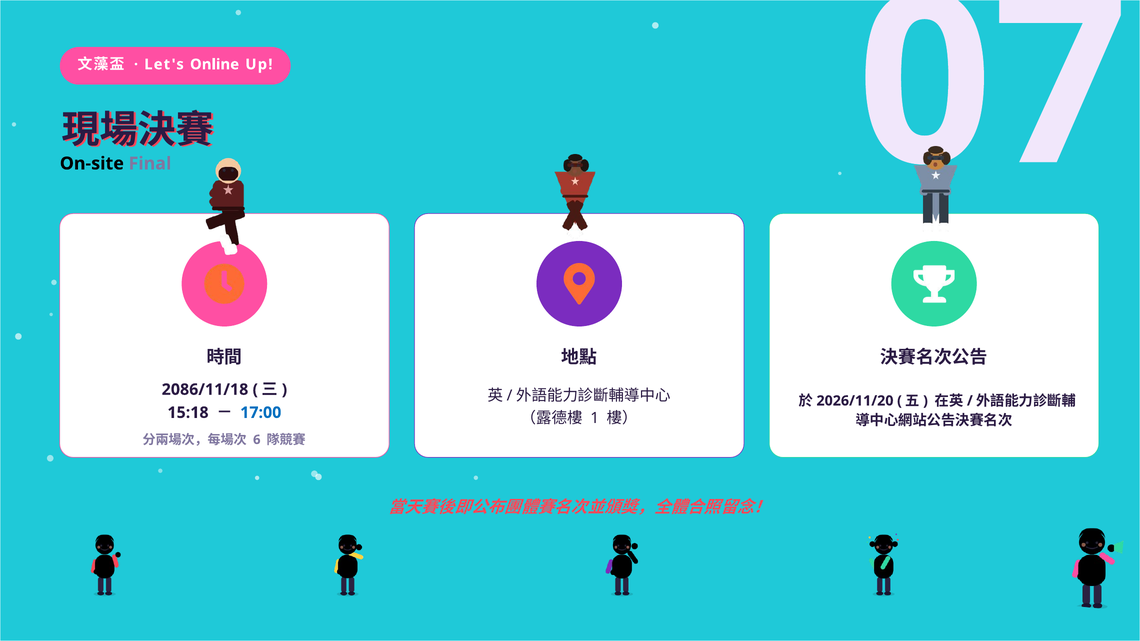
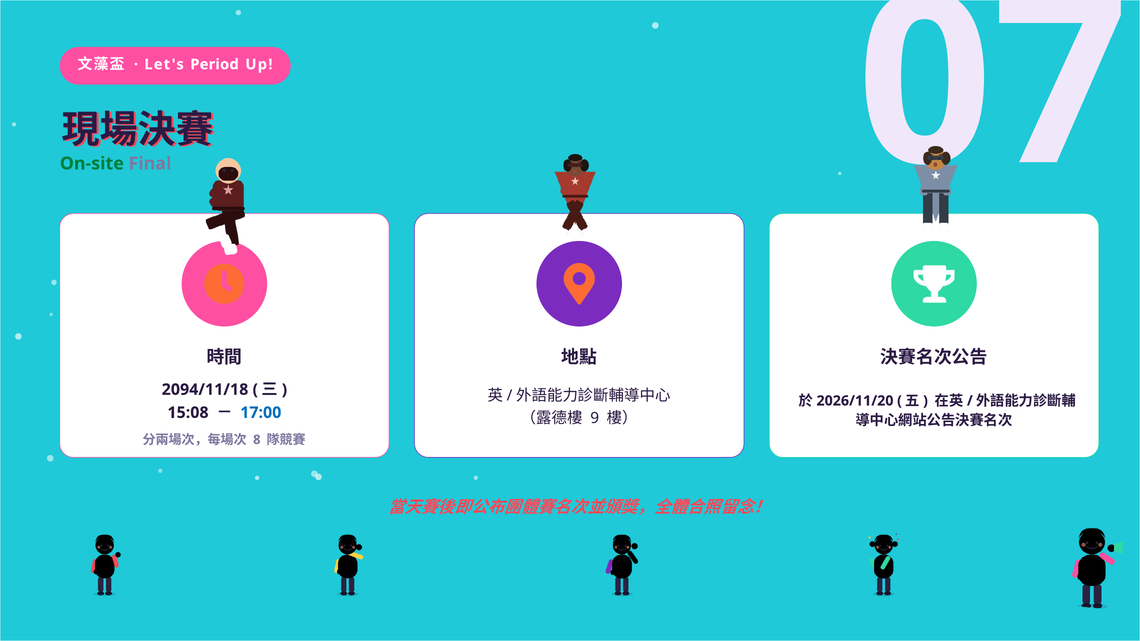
Online: Online -> Period
On-site colour: black -> green
2086/11/18: 2086/11/18 -> 2094/11/18
15:18: 15:18 -> 15:08
1: 1 -> 9
6: 6 -> 8
